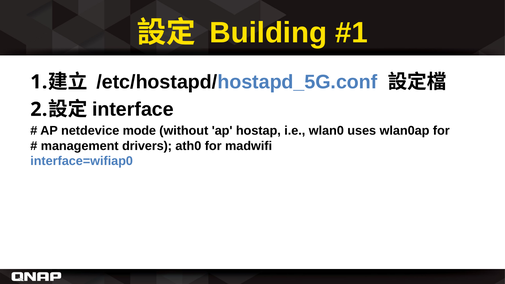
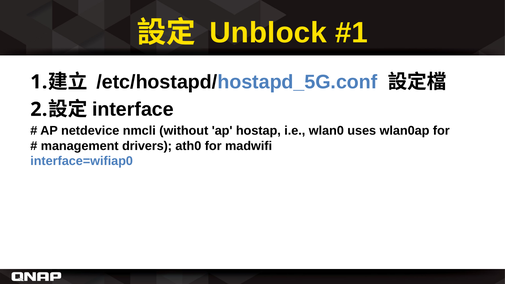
Building: Building -> Unblock
mode: mode -> nmcli
